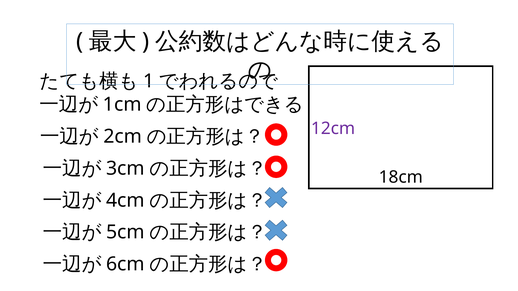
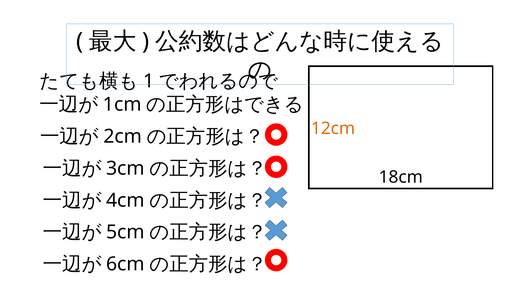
12cm colour: purple -> orange
